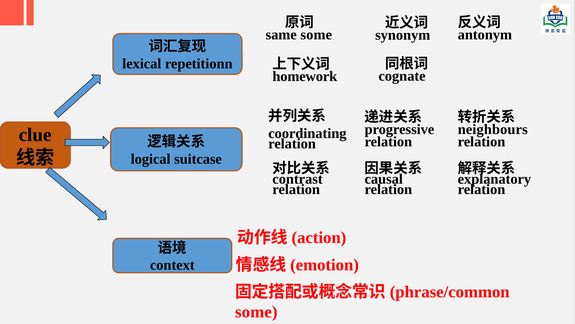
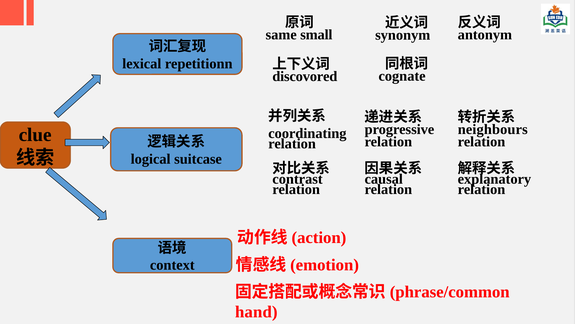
same some: some -> small
homework: homework -> discovored
some at (256, 311): some -> hand
